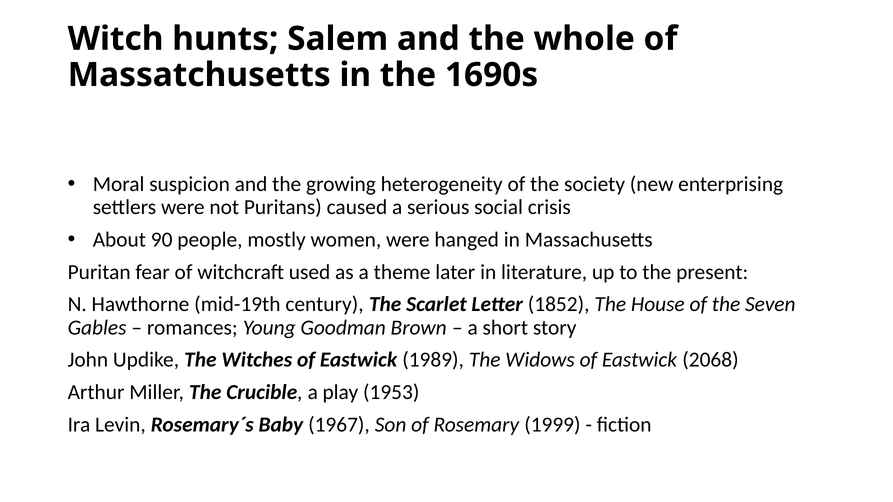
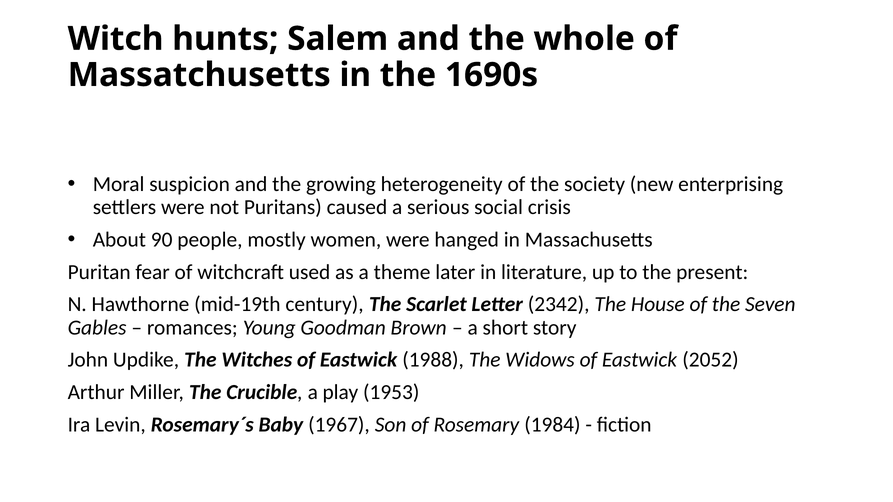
1852: 1852 -> 2342
1989: 1989 -> 1988
2068: 2068 -> 2052
1999: 1999 -> 1984
